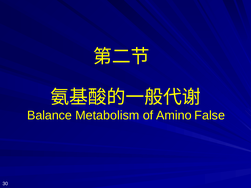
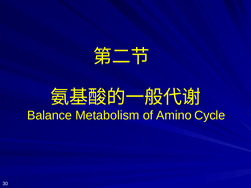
False: False -> Cycle
